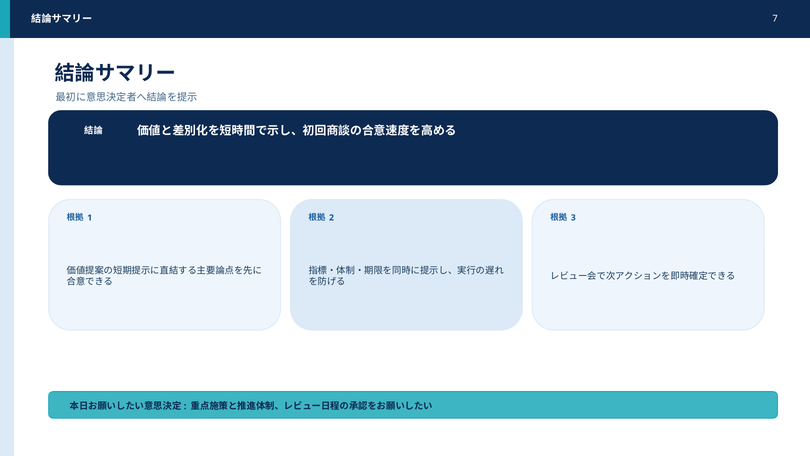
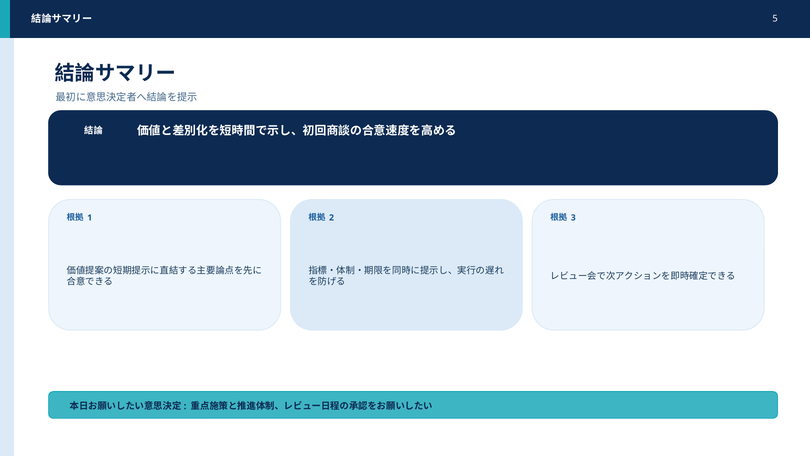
7: 7 -> 5
